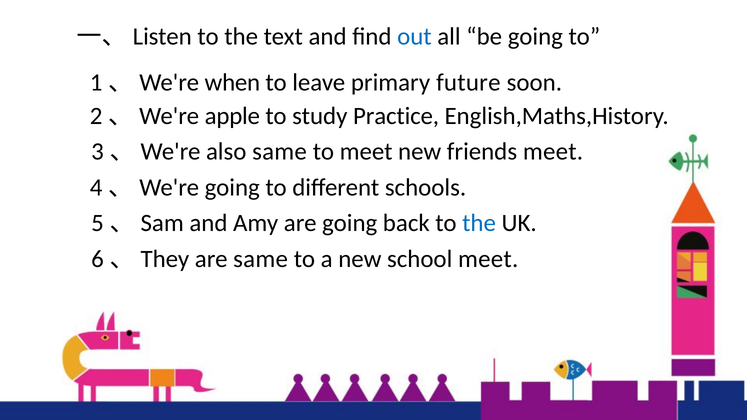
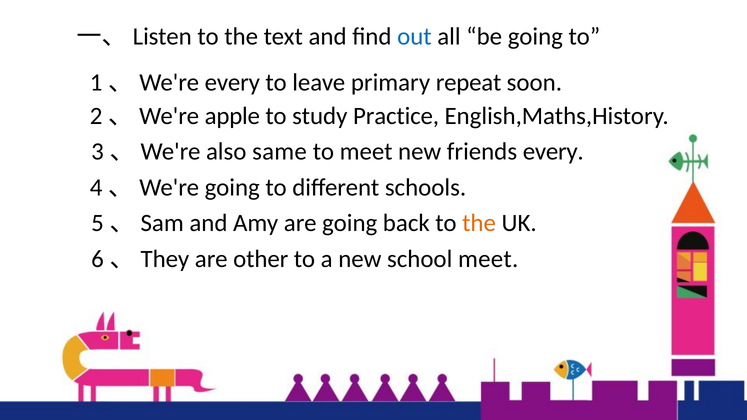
1、We're when: when -> every
future: future -> repeat
friends meet: meet -> every
the at (479, 223) colour: blue -> orange
are same: same -> other
